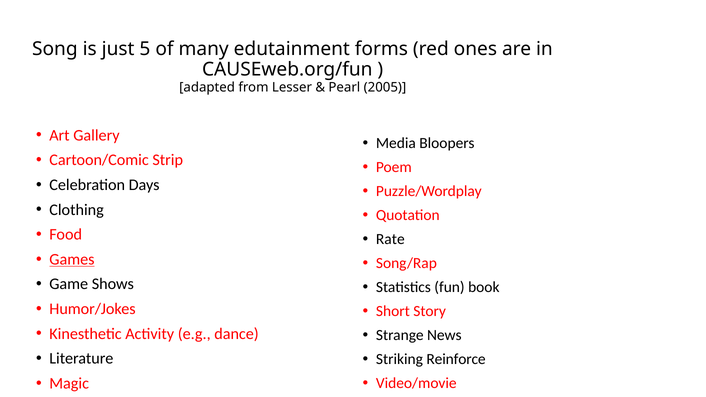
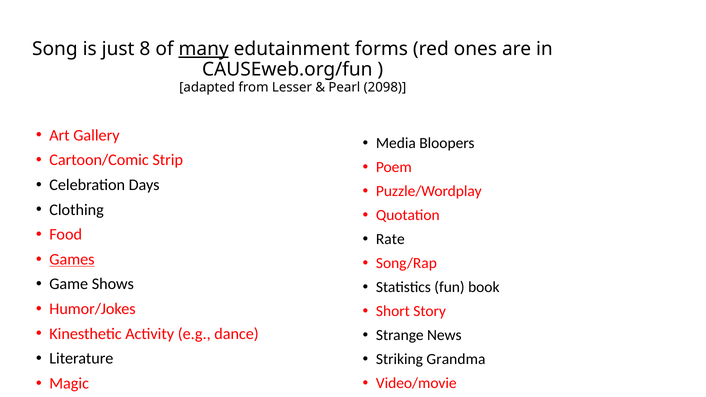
5: 5 -> 8
many underline: none -> present
2005: 2005 -> 2098
Reinforce: Reinforce -> Grandma
